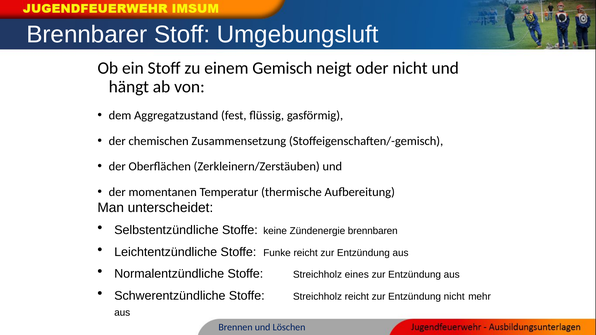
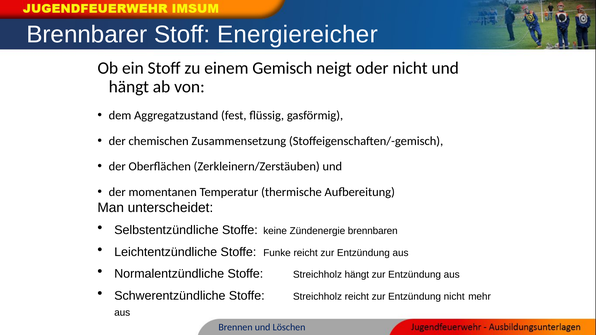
Umgebungsluft: Umgebungsluft -> Energiereicher
Streichholz eines: eines -> hängt
